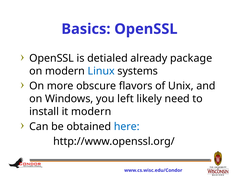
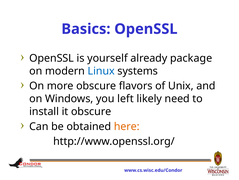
detialed: detialed -> yourself
it modern: modern -> obscure
here colour: blue -> orange
